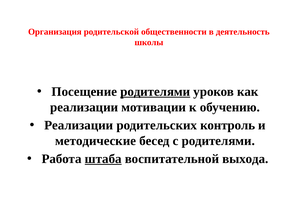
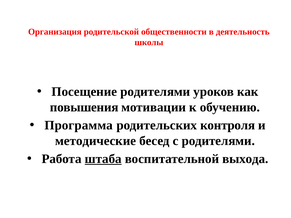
родителями at (155, 92) underline: present -> none
реализации at (84, 107): реализации -> повышения
Реализации at (79, 125): Реализации -> Программа
контроль: контроль -> контроля
